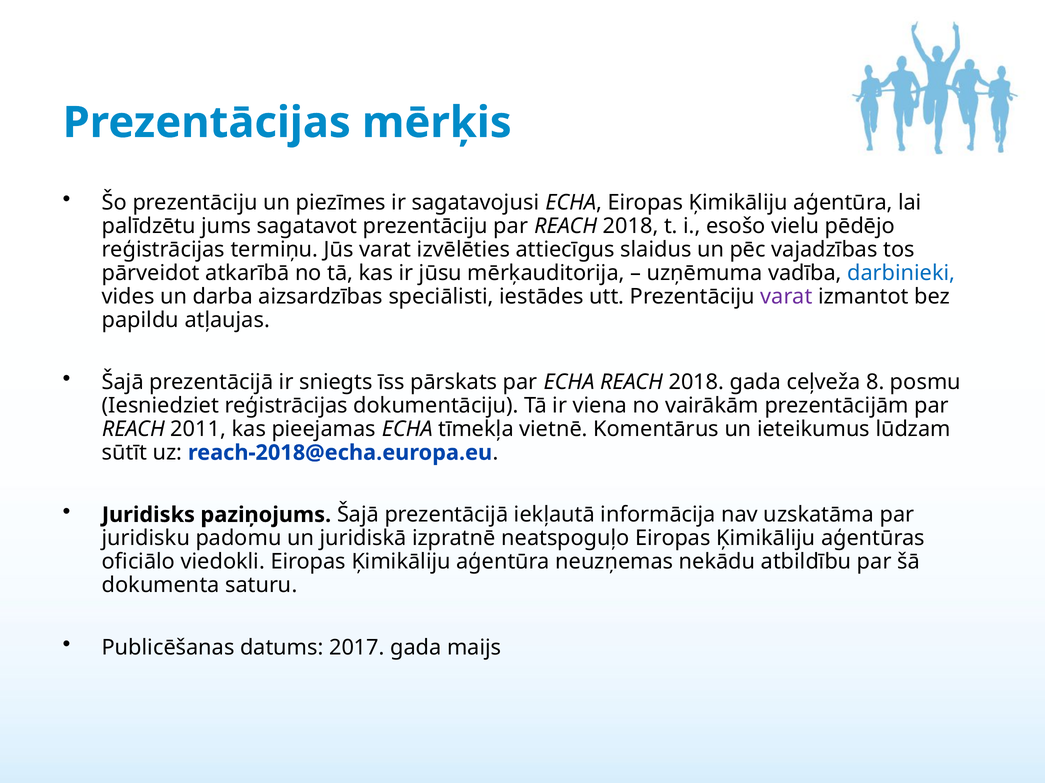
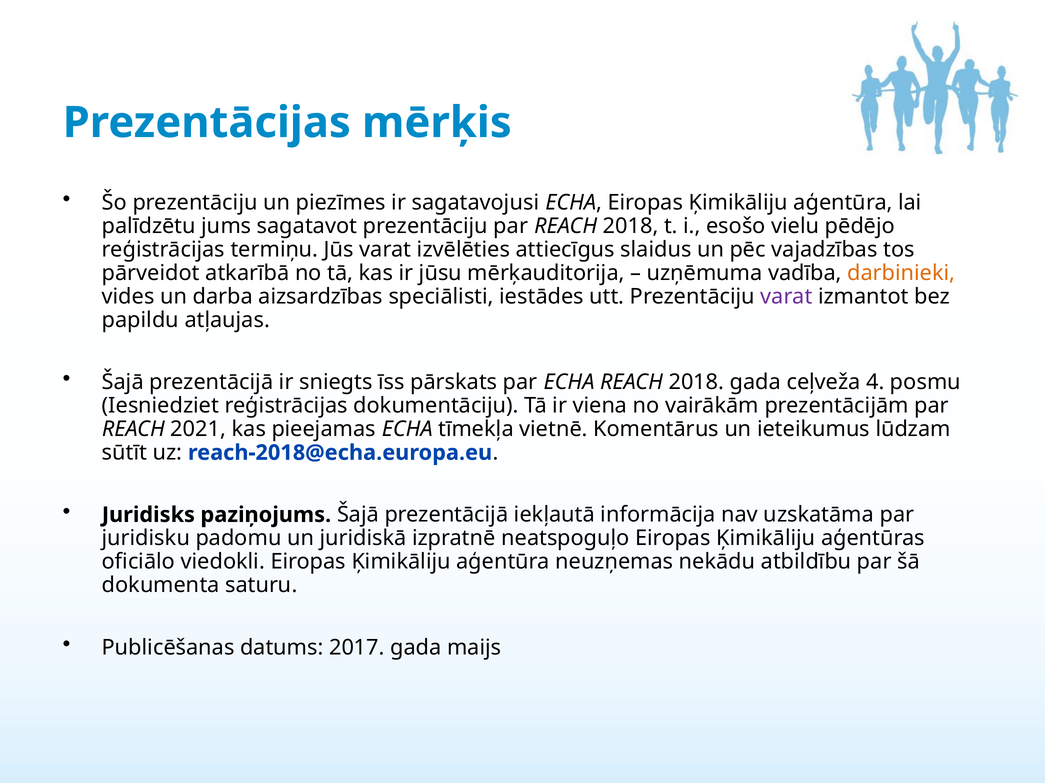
darbinieki colour: blue -> orange
8: 8 -> 4
2011: 2011 -> 2021
